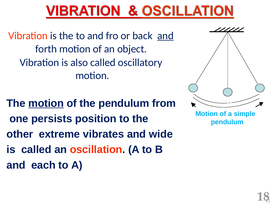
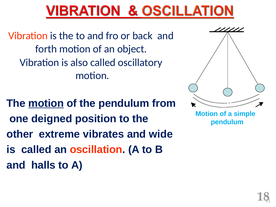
and at (165, 36) underline: present -> none
persists: persists -> deigned
each: each -> halls
